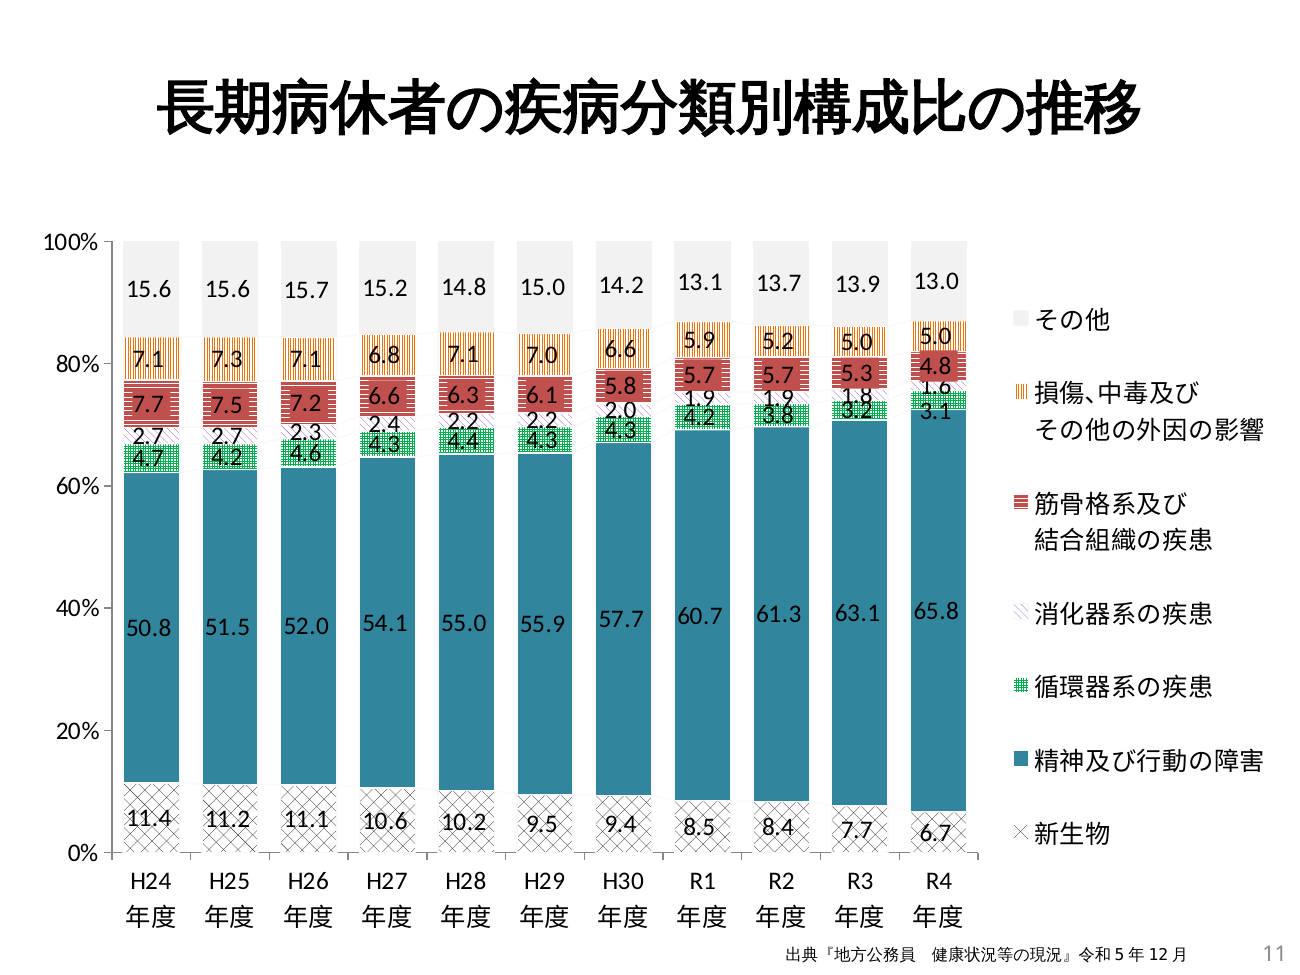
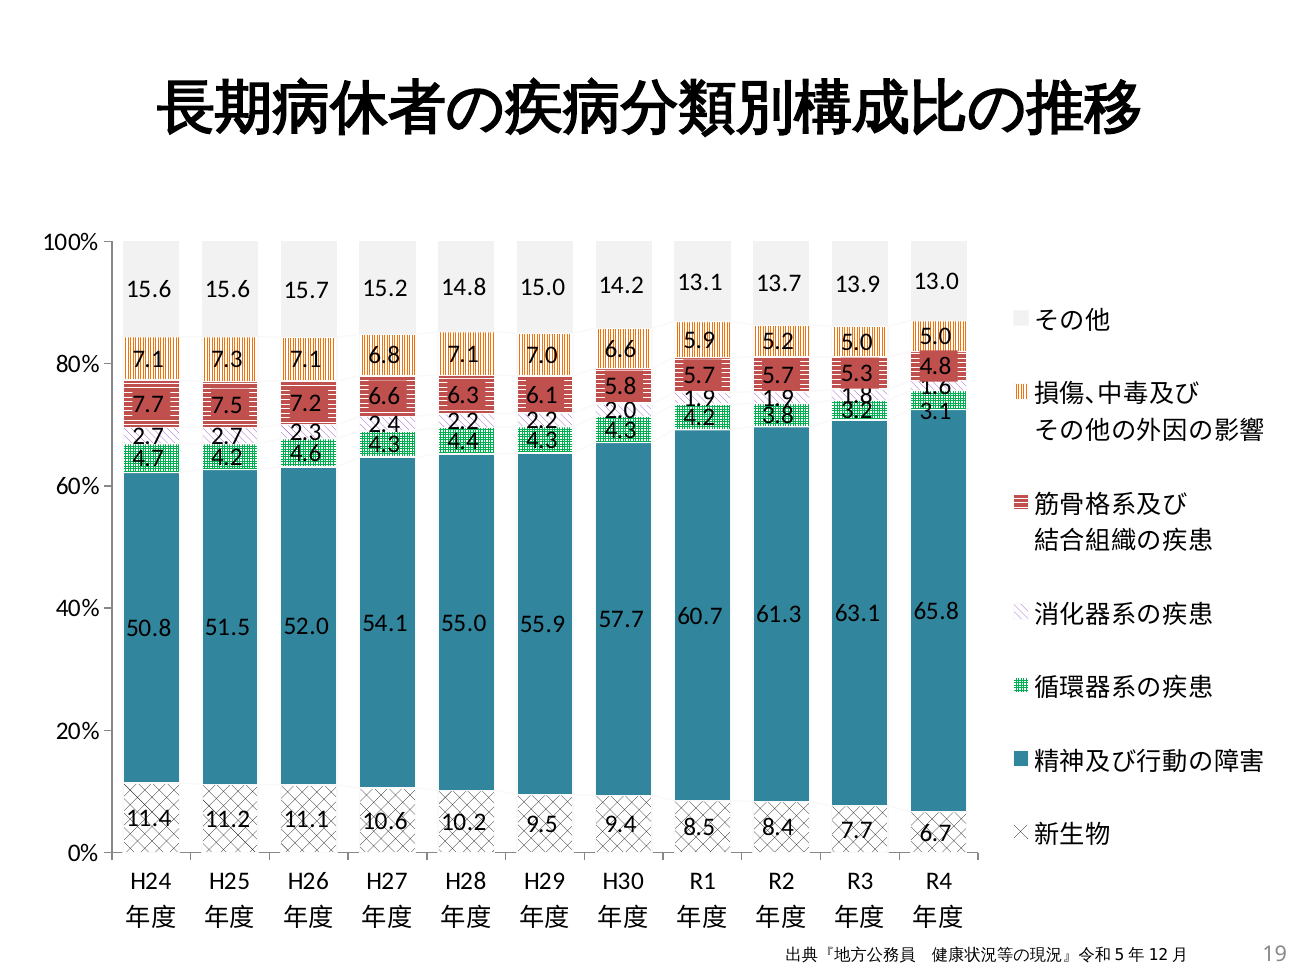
11: 11 -> 19
